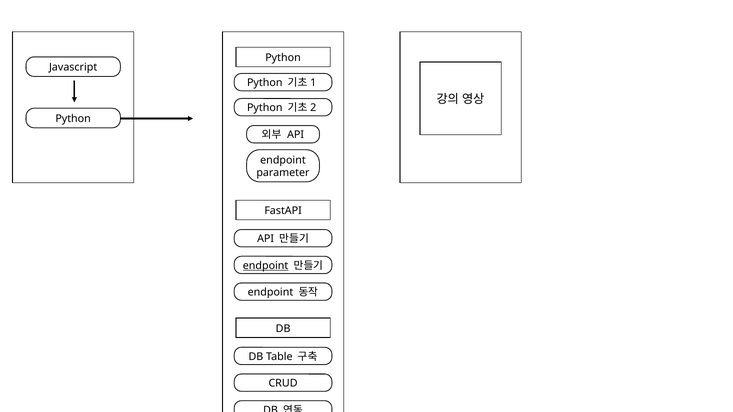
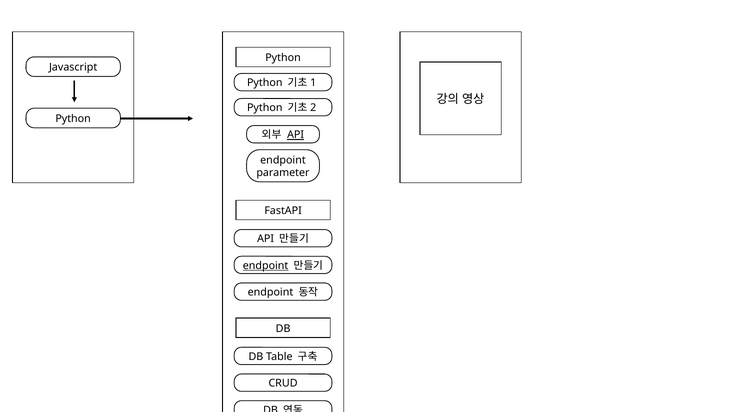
API at (296, 135) underline: none -> present
